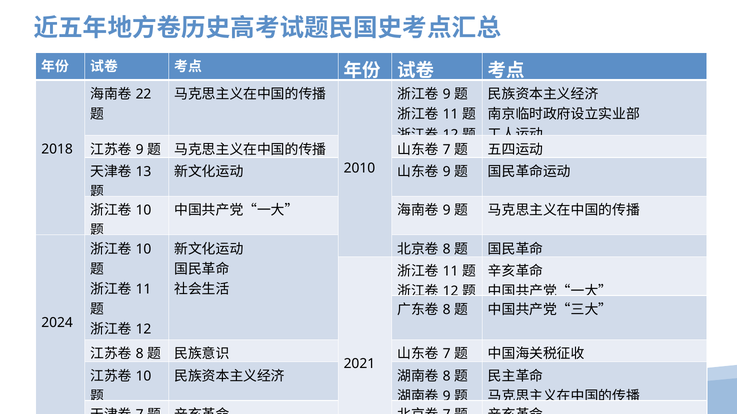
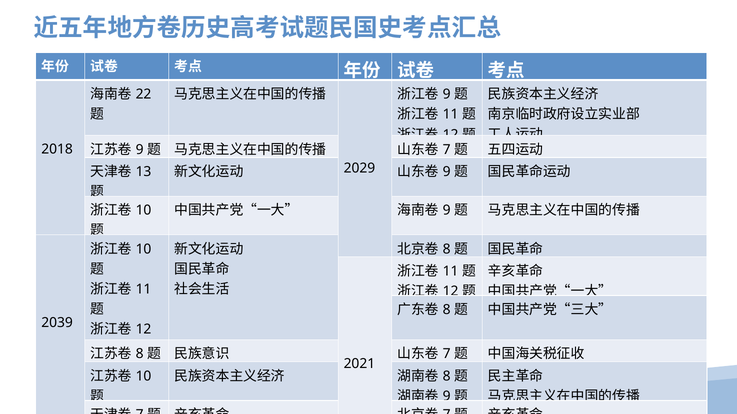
2010: 2010 -> 2029
2024: 2024 -> 2039
